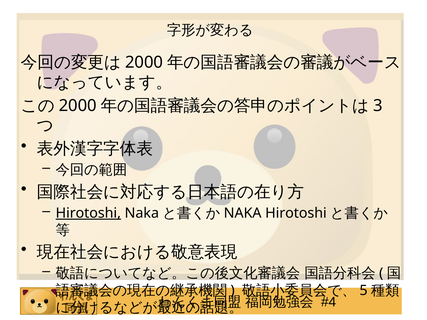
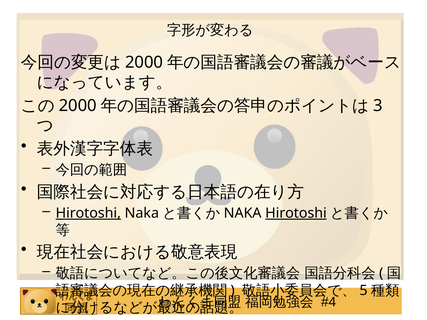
Hirotoshi at (296, 213) underline: none -> present
